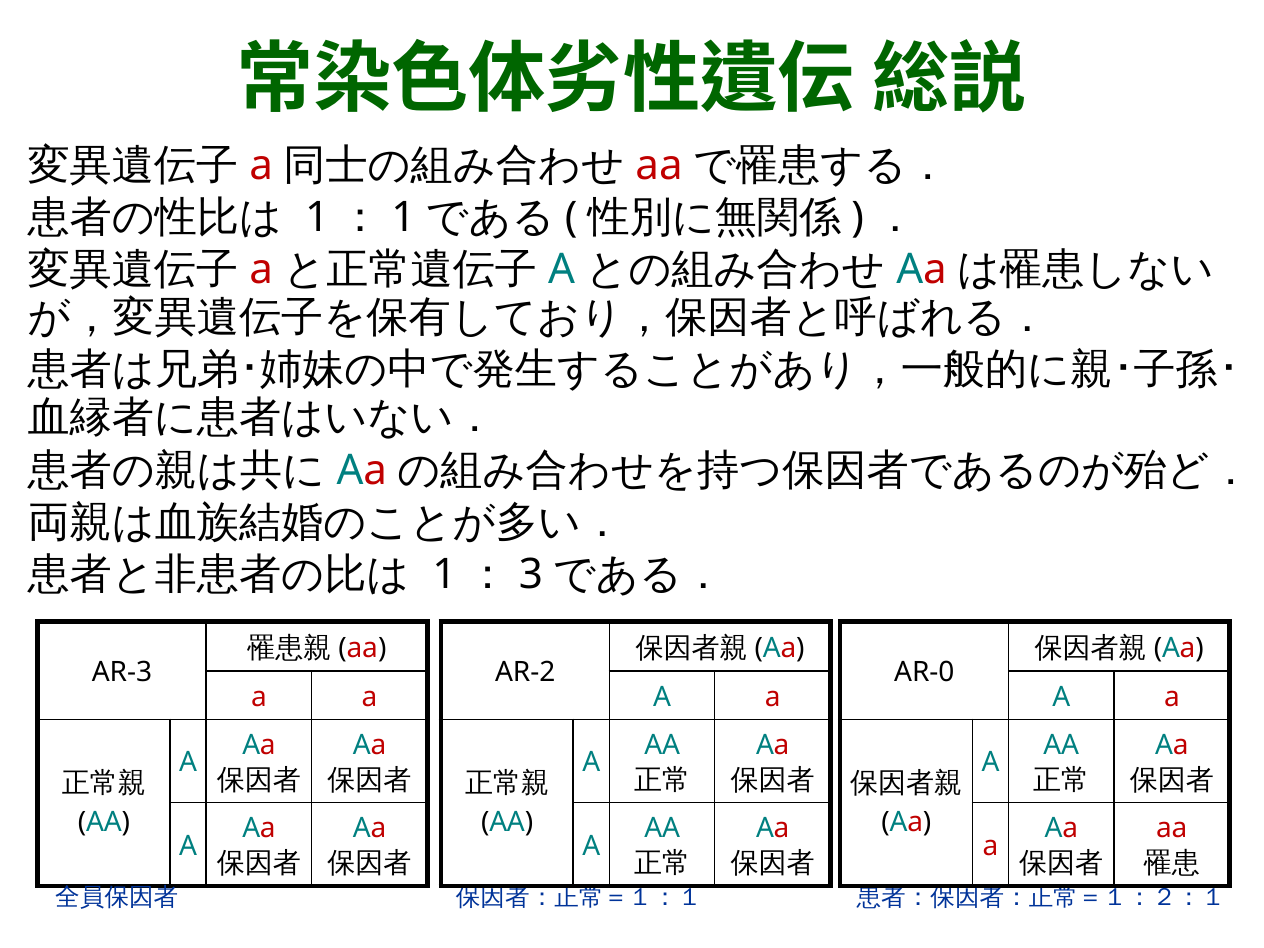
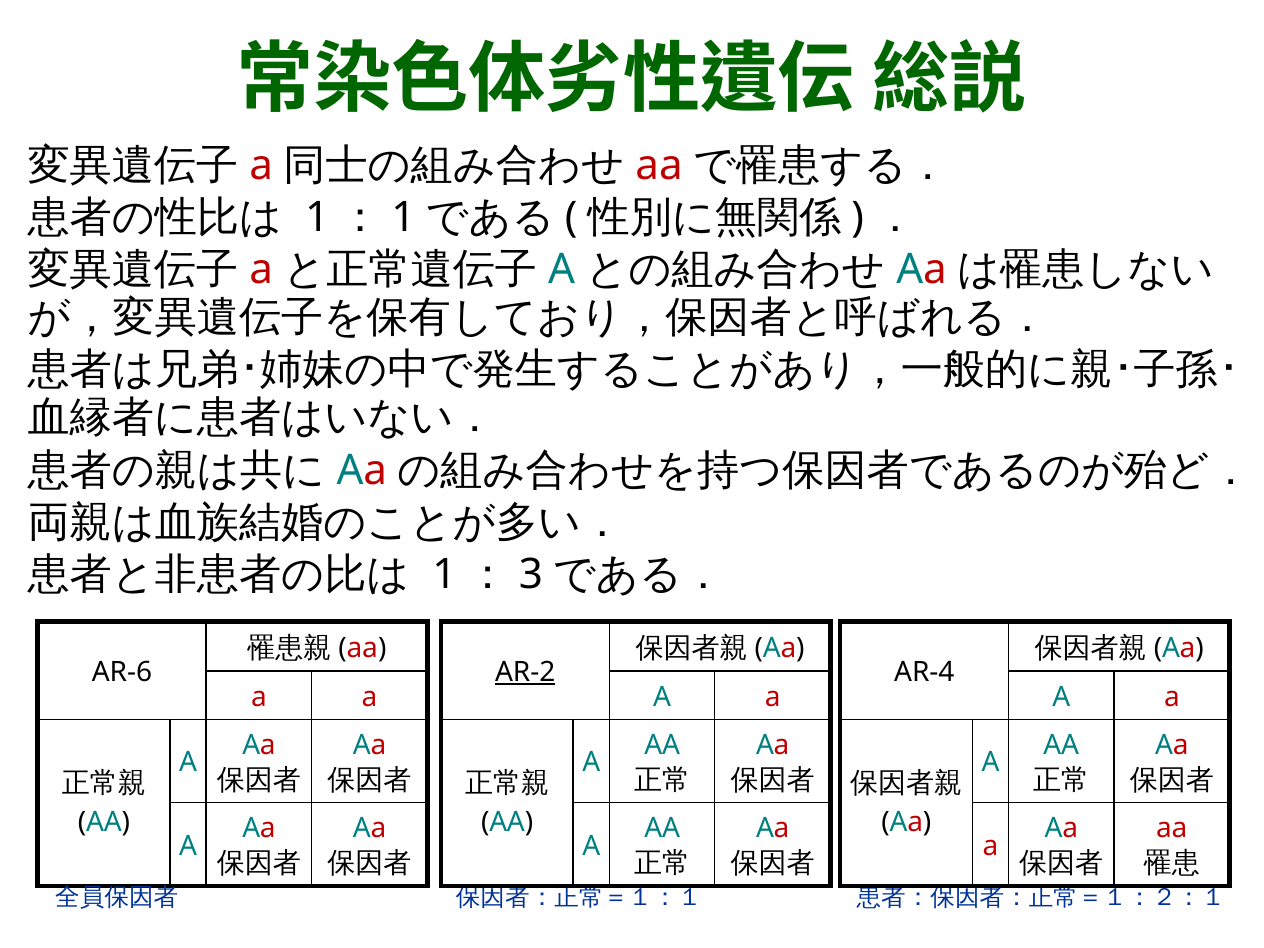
AR-3: AR-3 -> AR-6
AR-2 underline: none -> present
AR-0: AR-0 -> AR-4
